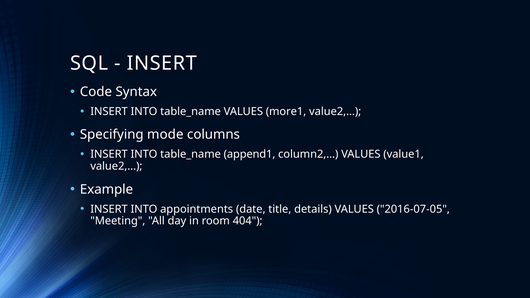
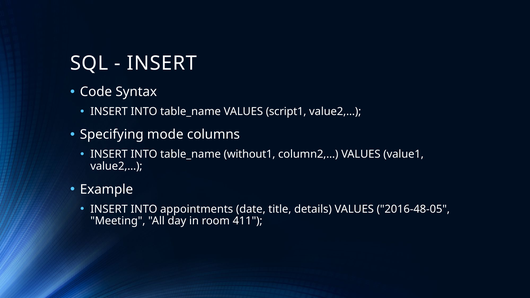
more1: more1 -> script1
append1: append1 -> without1
2016-07-05: 2016-07-05 -> 2016-48-05
404: 404 -> 411
